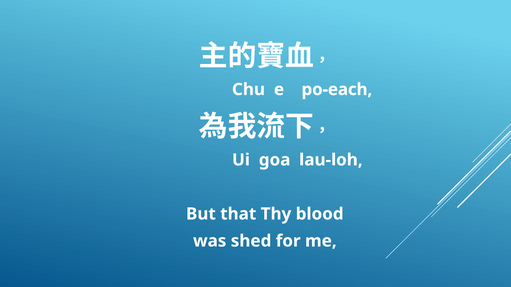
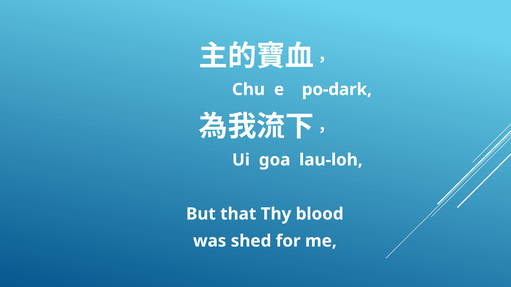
po-each: po-each -> po-dark
